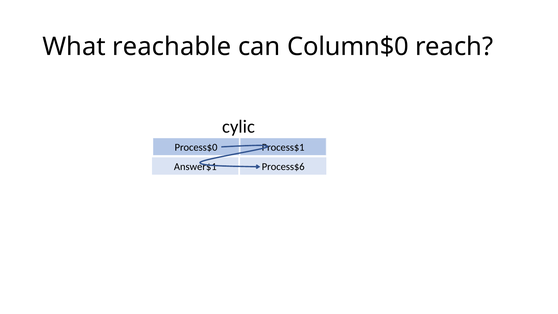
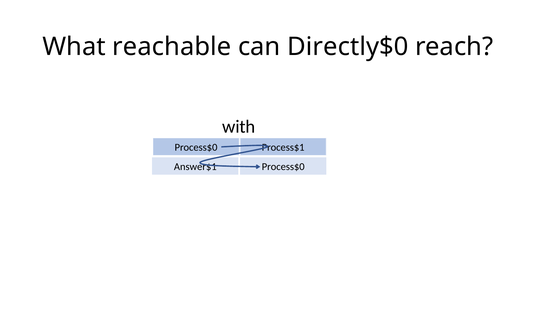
Column$0: Column$0 -> Directly$0
cylic: cylic -> with
Process$6 at (283, 167): Process$6 -> Process$0
